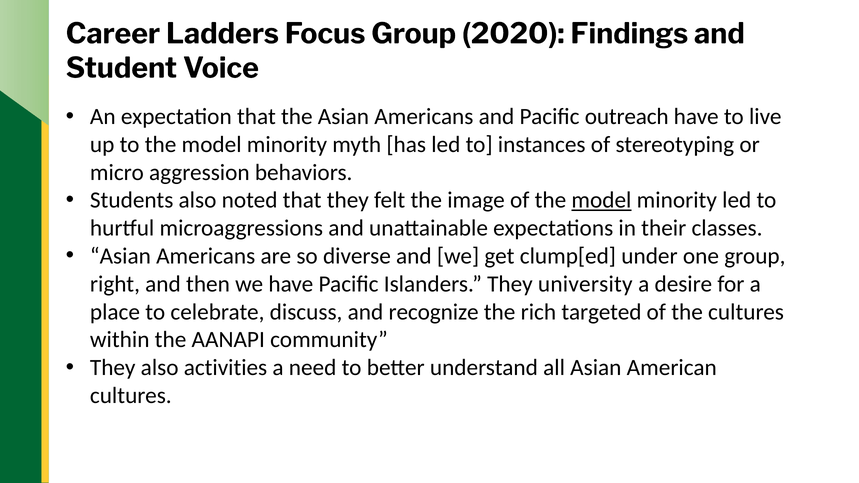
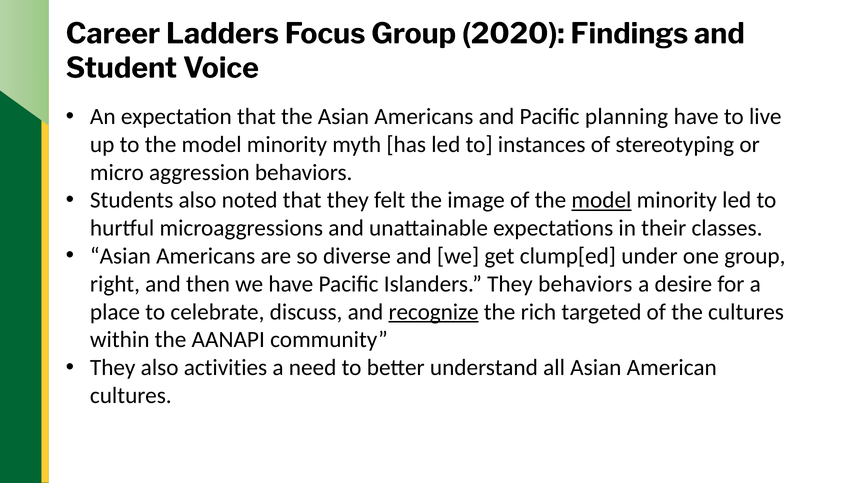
outreach: outreach -> planning
They university: university -> behaviors
recognize underline: none -> present
